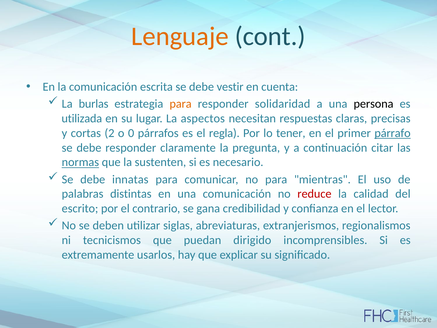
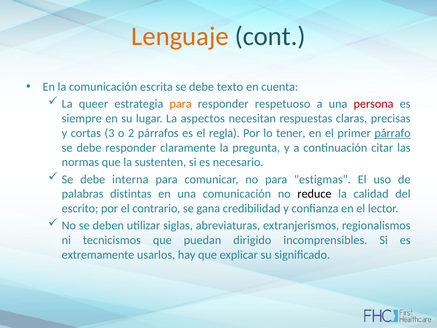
vestir: vestir -> texto
burlas: burlas -> queer
solidaridad: solidaridad -> respetuoso
persona colour: black -> red
utilizada: utilizada -> siempre
2: 2 -> 3
0: 0 -> 2
normas underline: present -> none
innatas: innatas -> interna
mientras: mientras -> estigmas
reduce colour: red -> black
